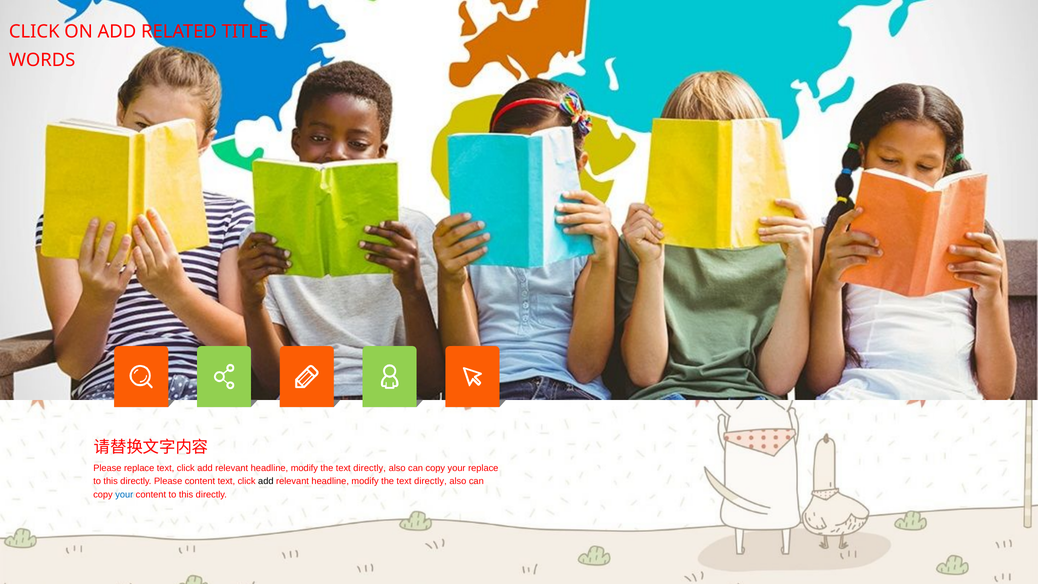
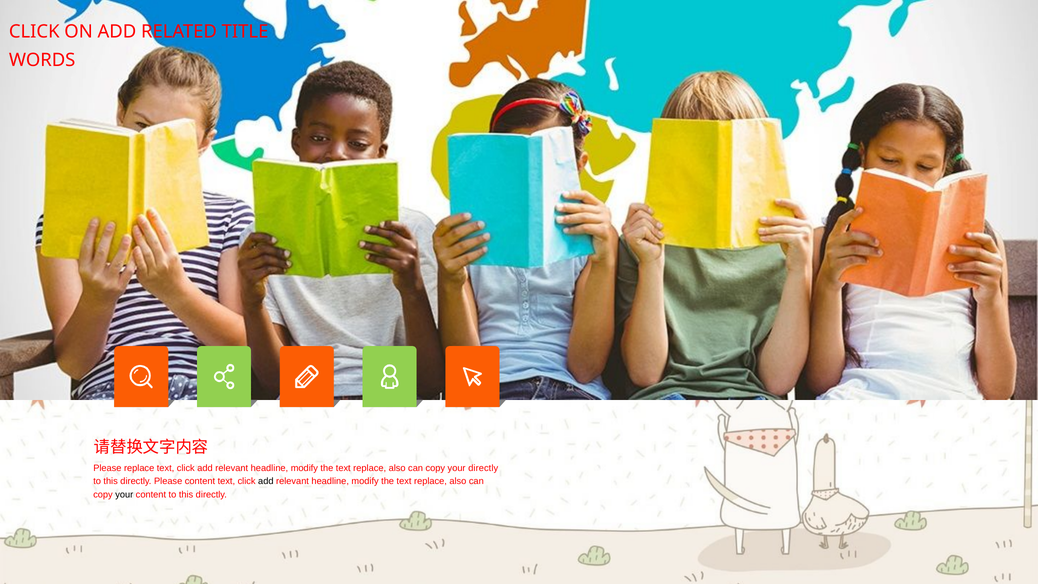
directly at (370, 468): directly -> replace
your replace: replace -> directly
directly at (430, 481): directly -> replace
your at (124, 495) colour: blue -> black
